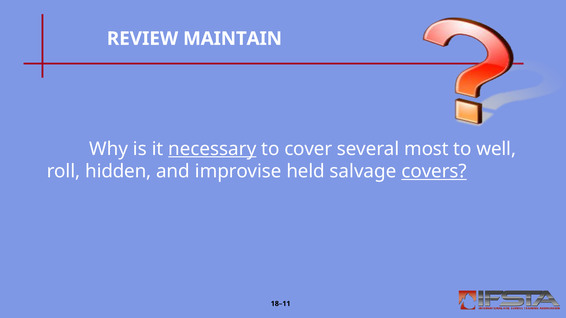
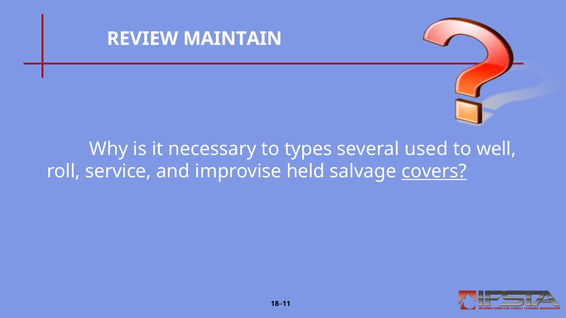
necessary underline: present -> none
cover: cover -> types
most: most -> used
hidden: hidden -> service
